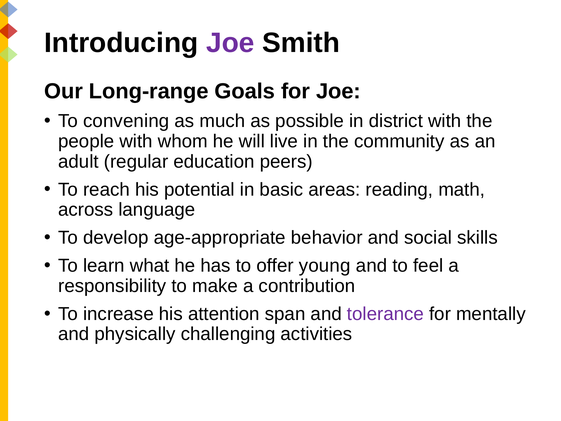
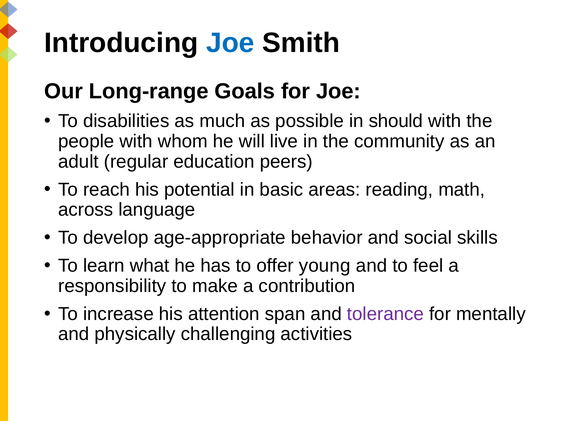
Joe at (230, 43) colour: purple -> blue
convening: convening -> disabilities
district: district -> should
